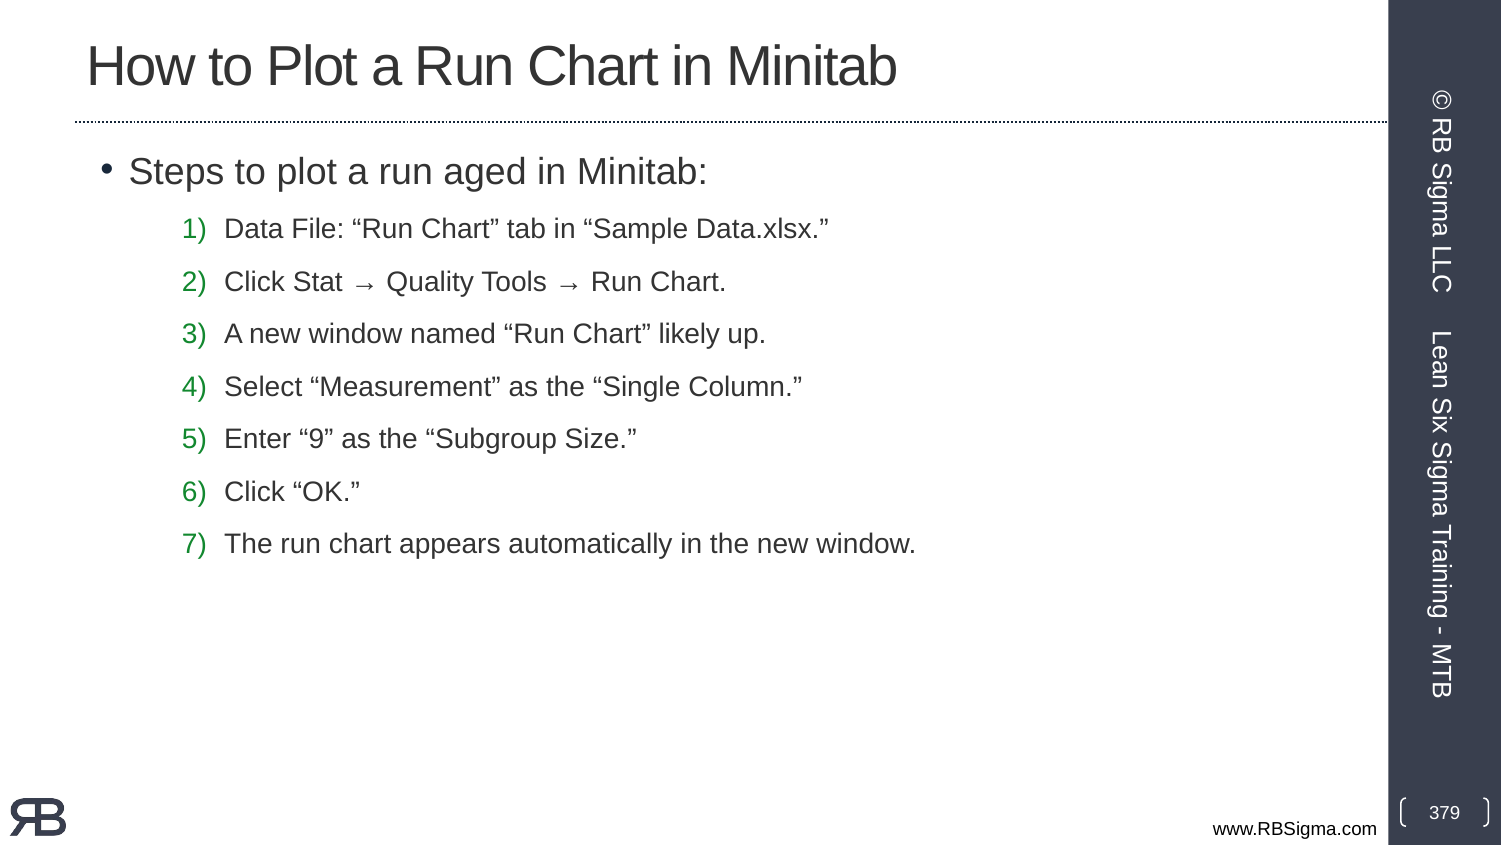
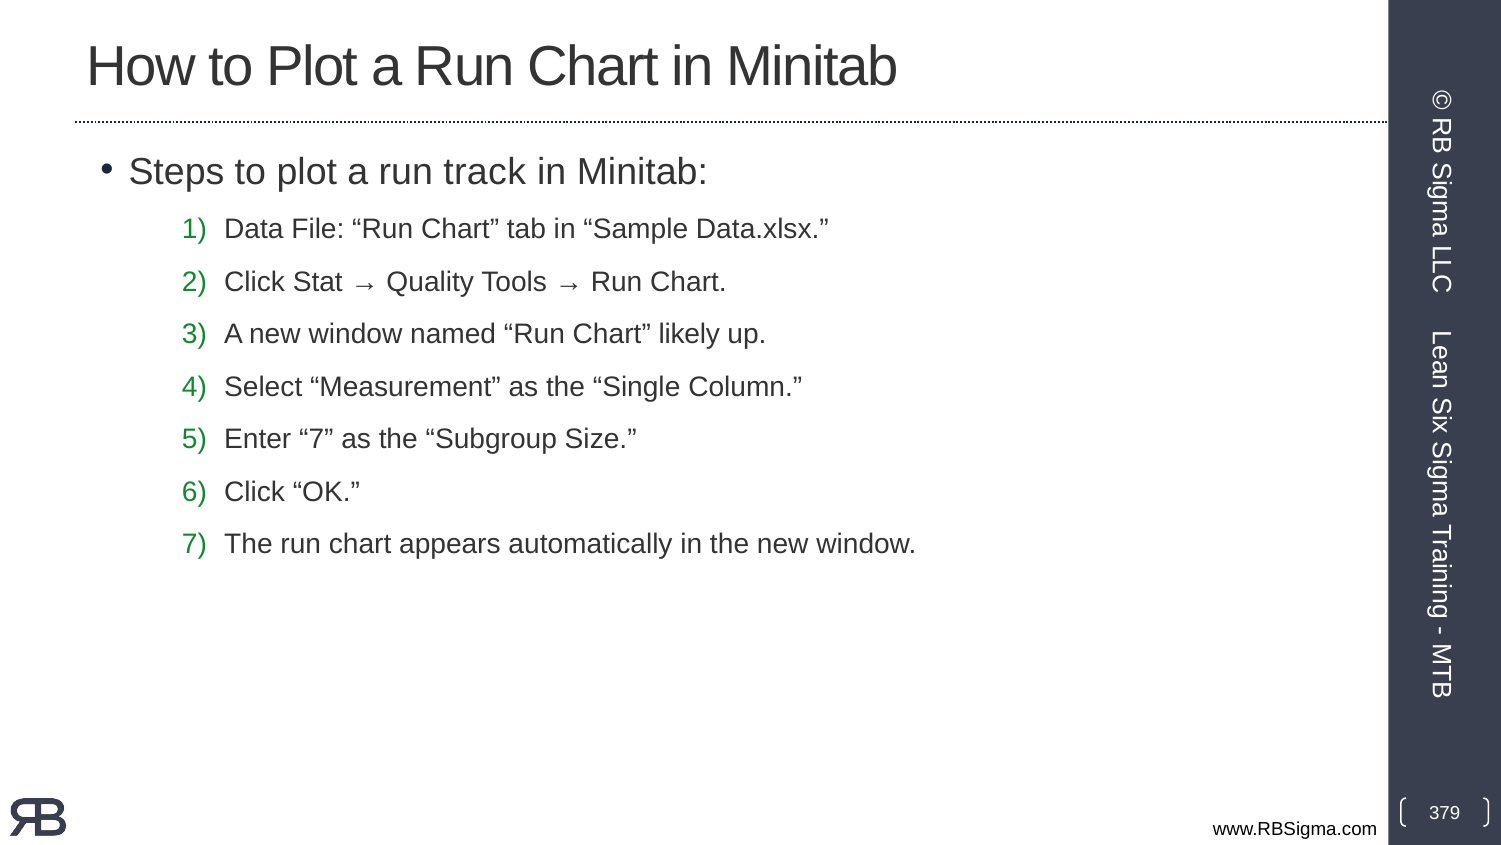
aged: aged -> track
Enter 9: 9 -> 7
